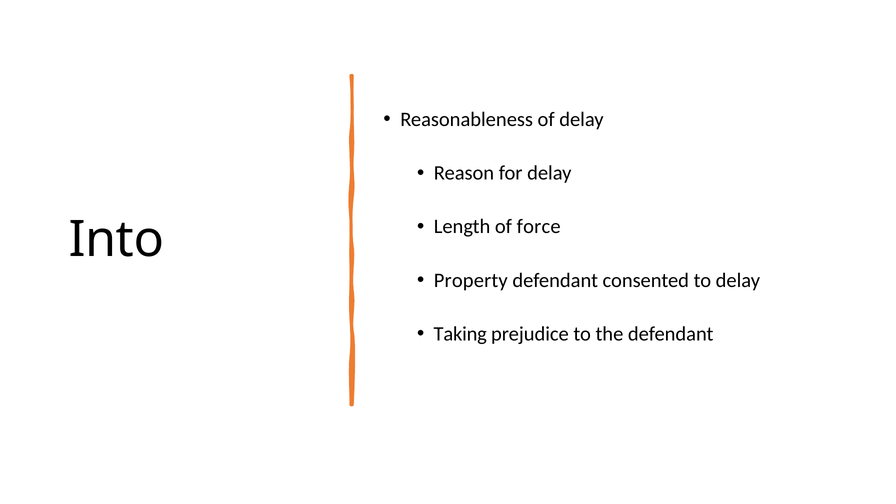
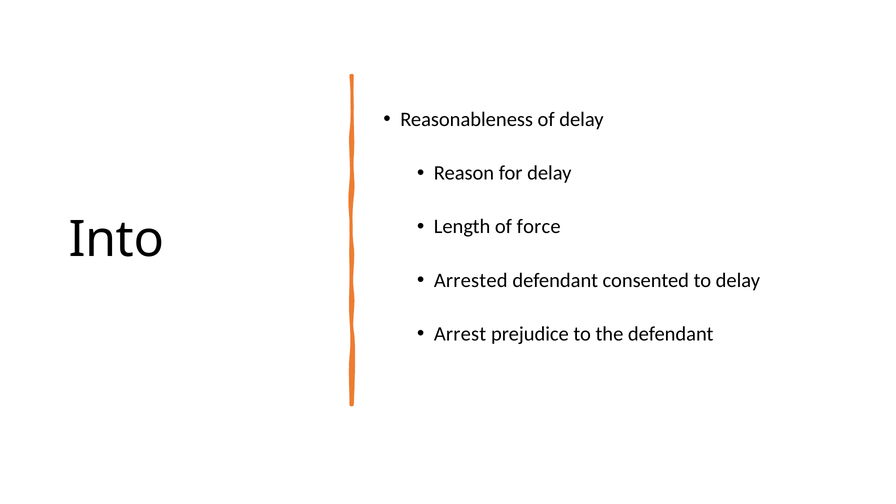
Property: Property -> Arrested
Taking: Taking -> Arrest
